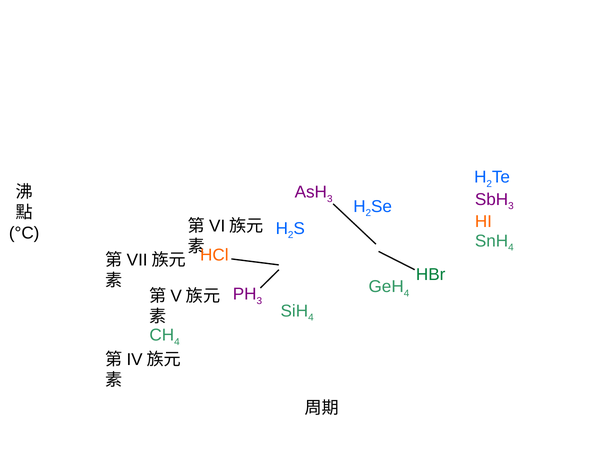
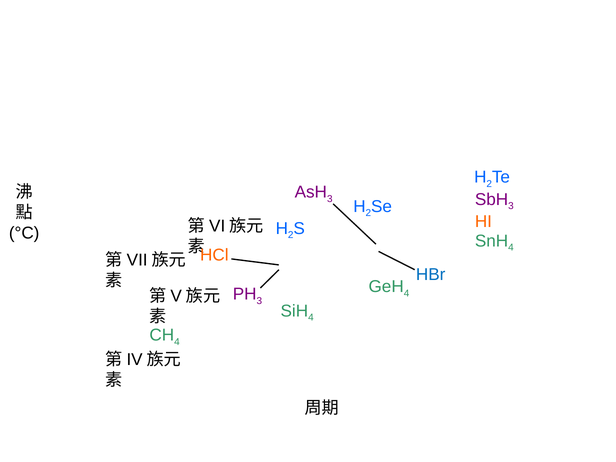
HBr colour: green -> blue
